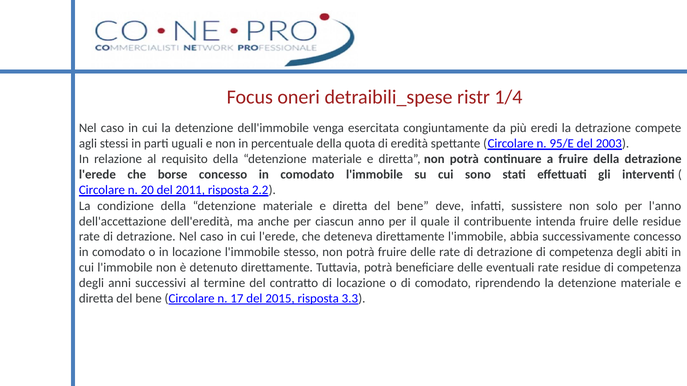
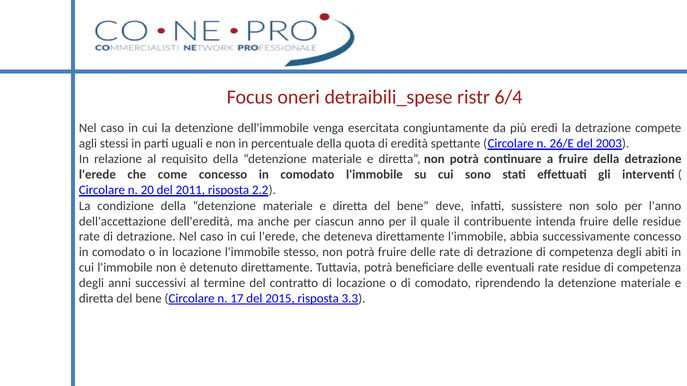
1/4: 1/4 -> 6/4
95/E: 95/E -> 26/E
borse: borse -> come
